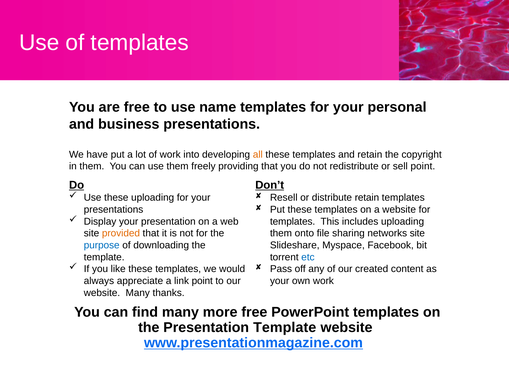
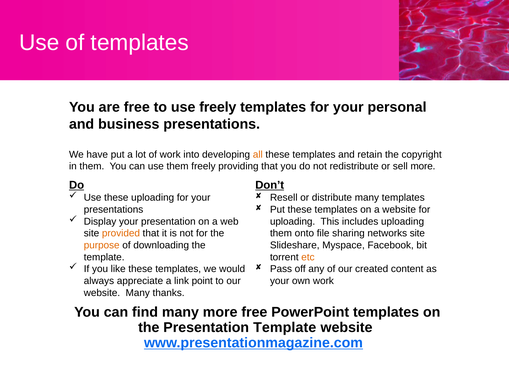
use name: name -> freely
sell point: point -> more
distribute retain: retain -> many
templates at (293, 221): templates -> uploading
purpose colour: blue -> orange
etc colour: blue -> orange
